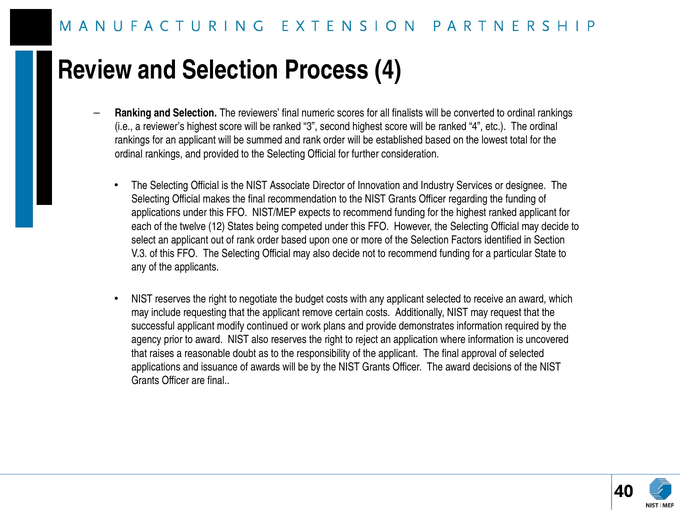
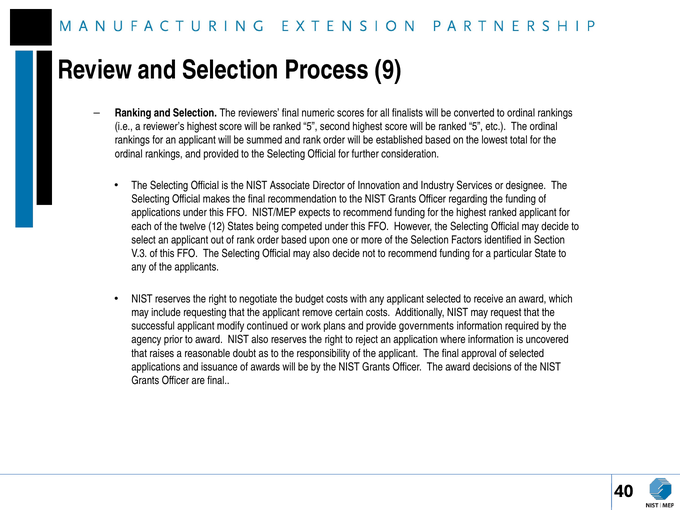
Process 4: 4 -> 9
3 at (310, 127): 3 -> 5
4 at (476, 127): 4 -> 5
demonstrates: demonstrates -> governments
